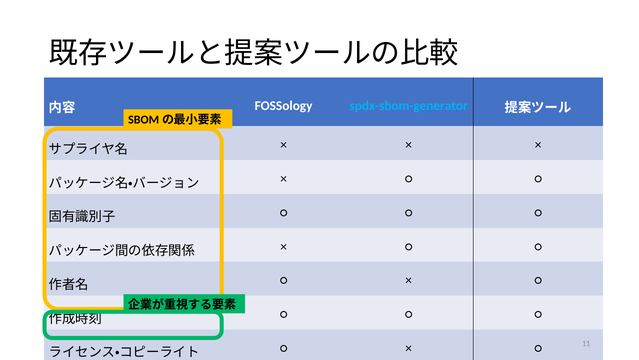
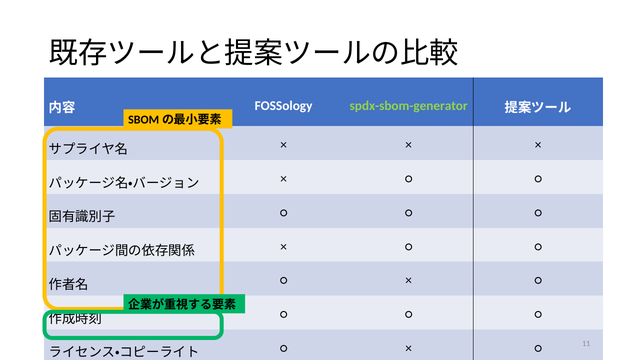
spdx-sbom-generator colour: light blue -> light green
